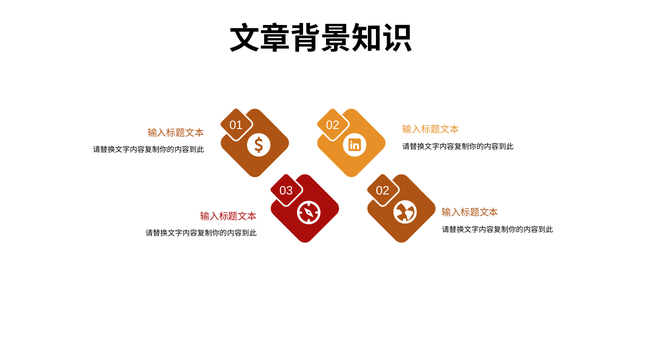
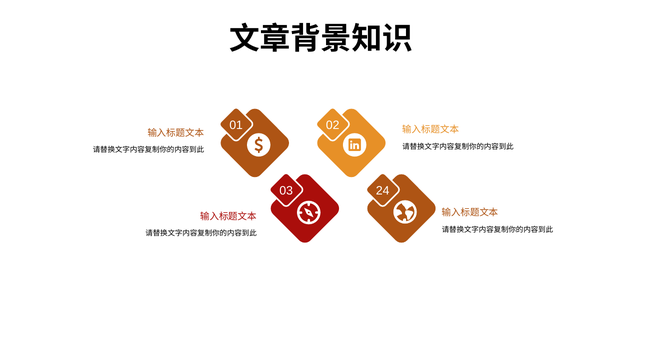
03 02: 02 -> 24
